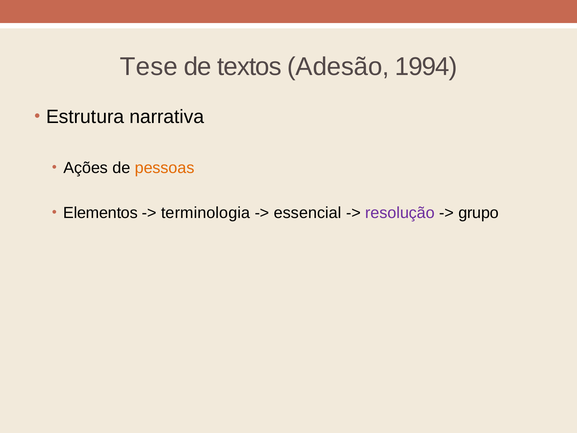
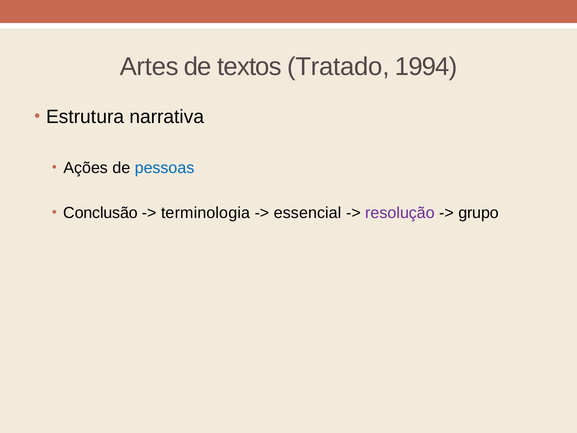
Tese: Tese -> Artes
Adesão: Adesão -> Tratado
pessoas colour: orange -> blue
Elementos: Elementos -> Conclusão
